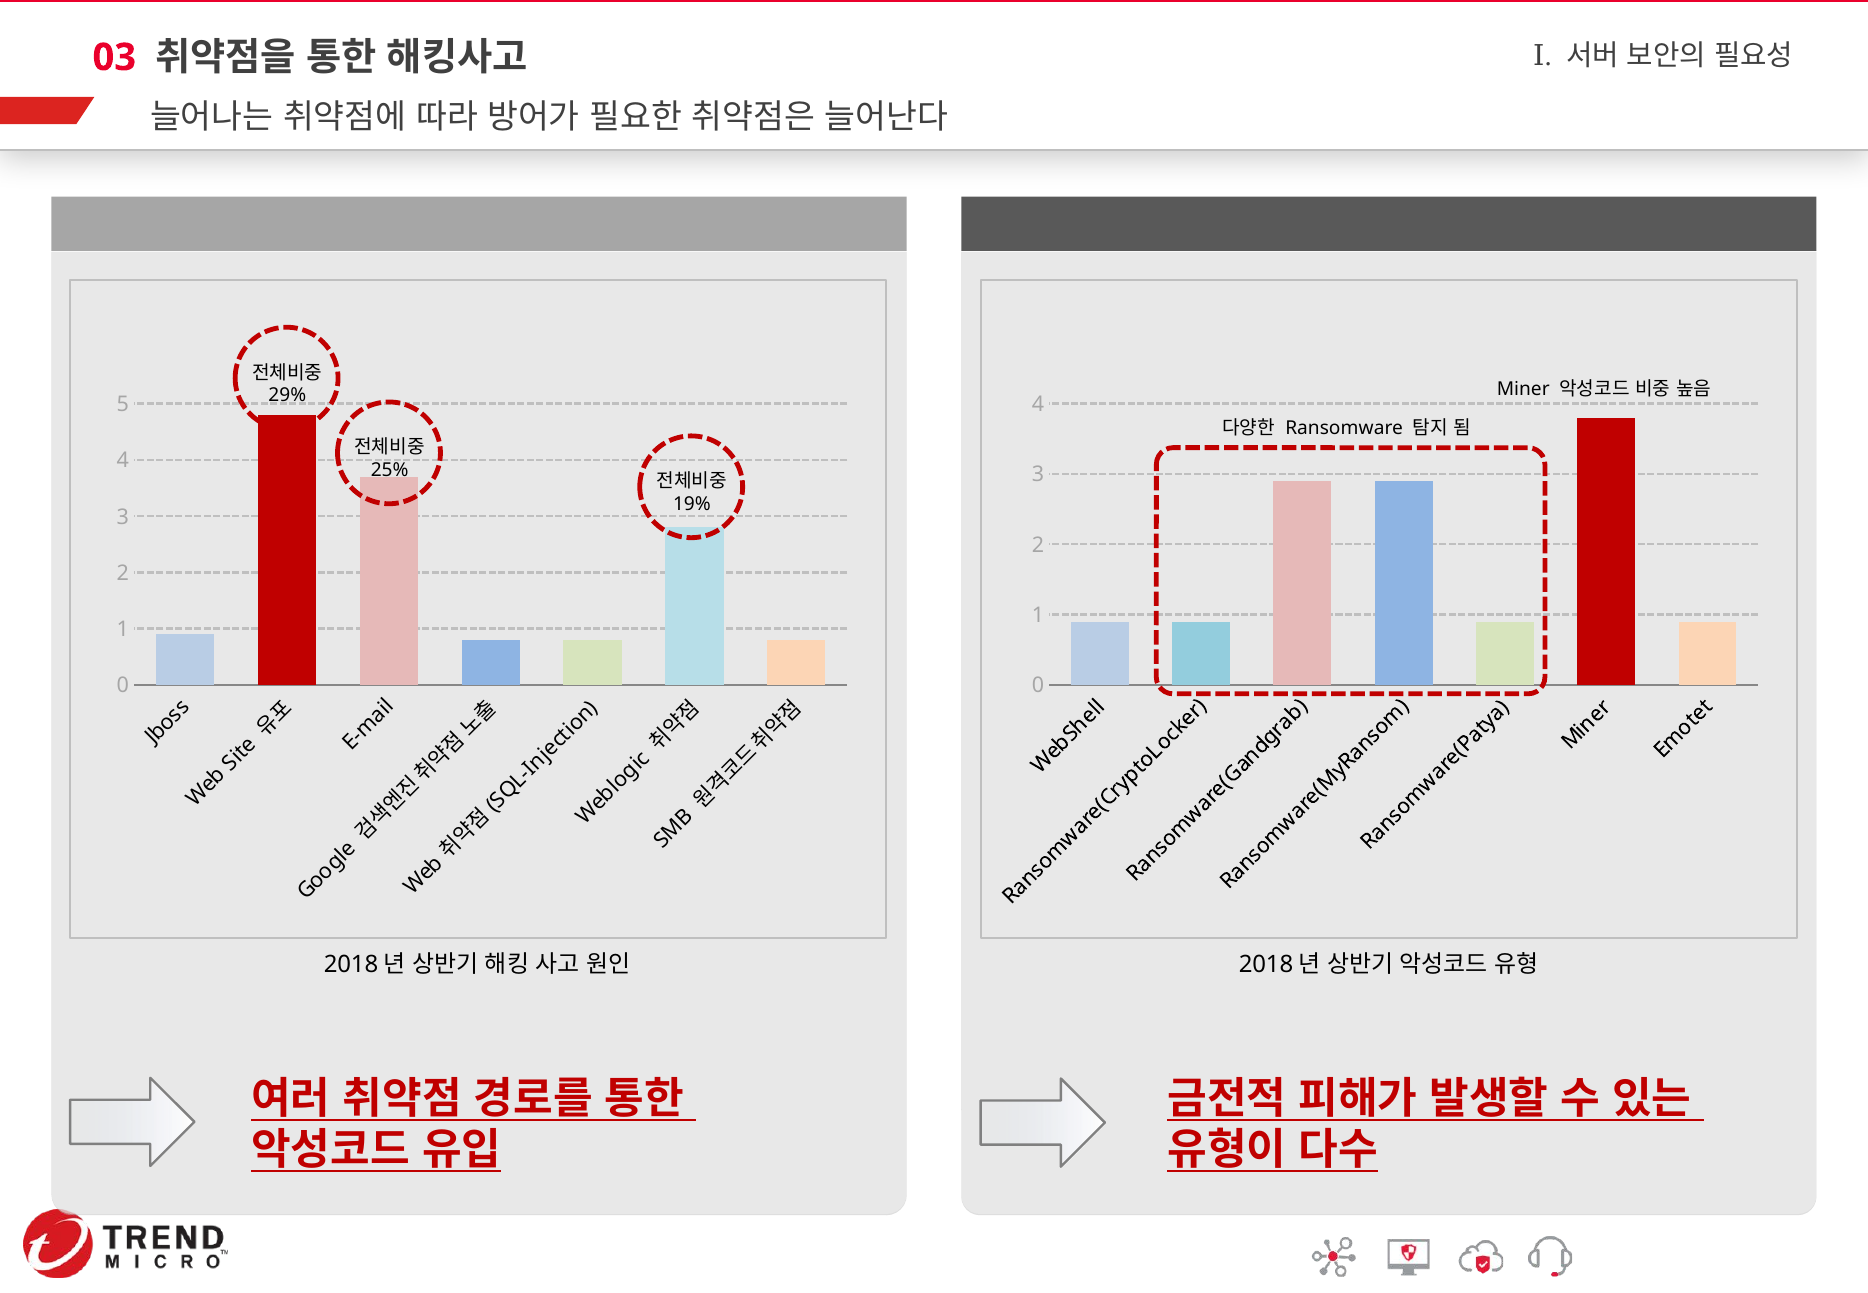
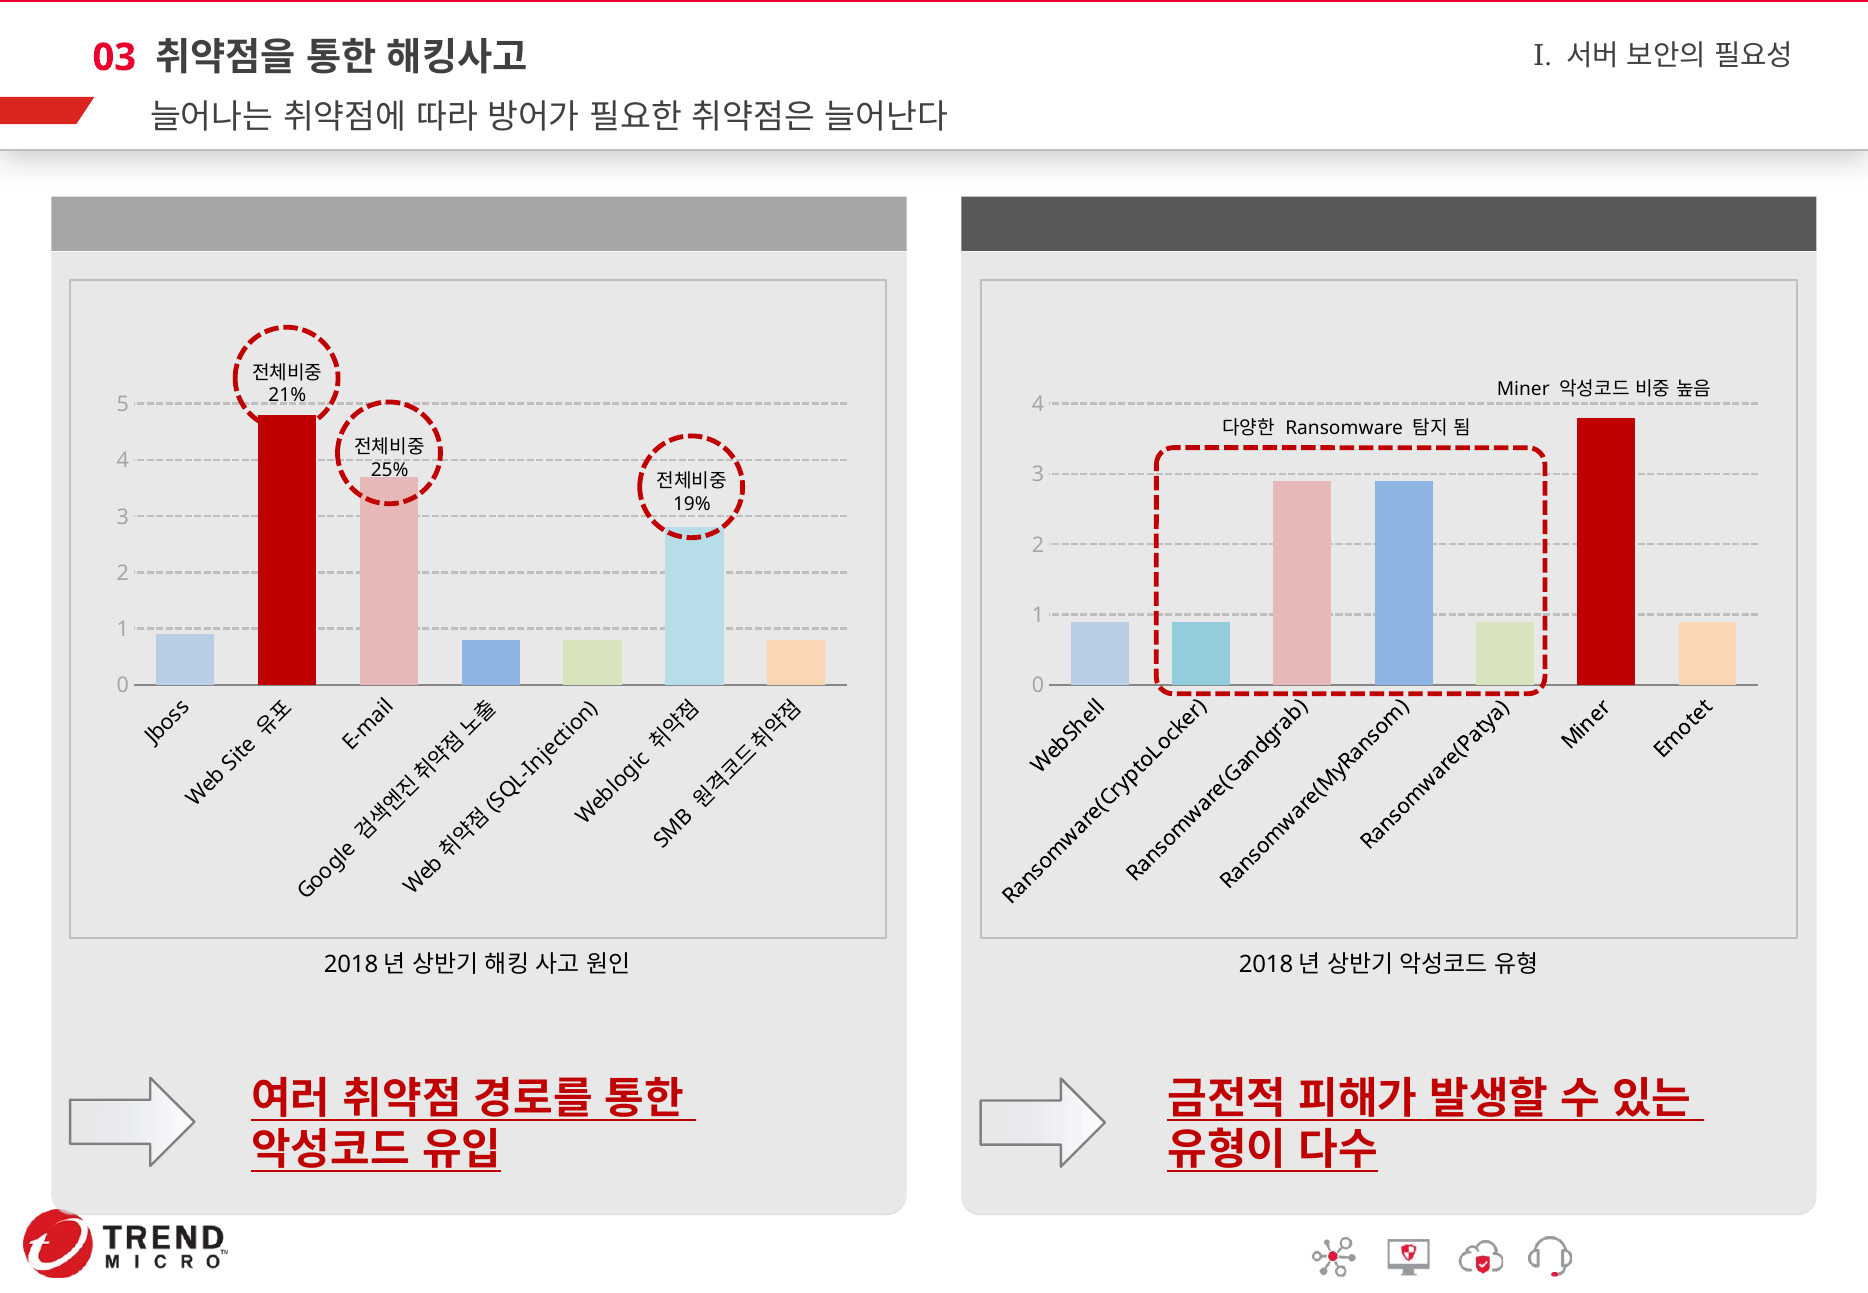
29%: 29% -> 21%
